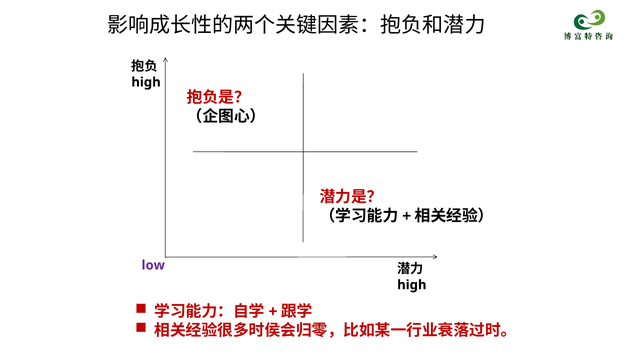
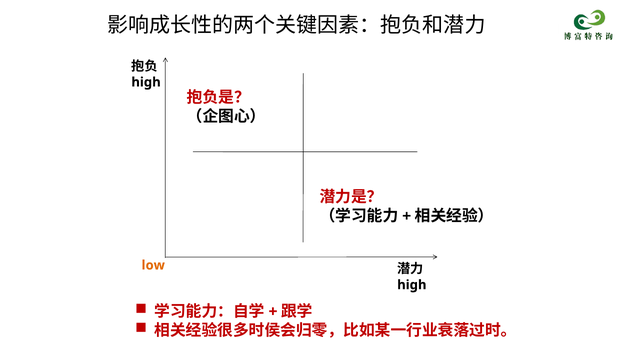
low colour: purple -> orange
